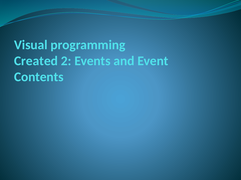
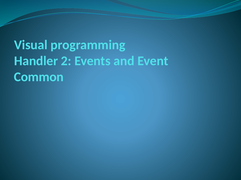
Created: Created -> Handler
Contents: Contents -> Common
